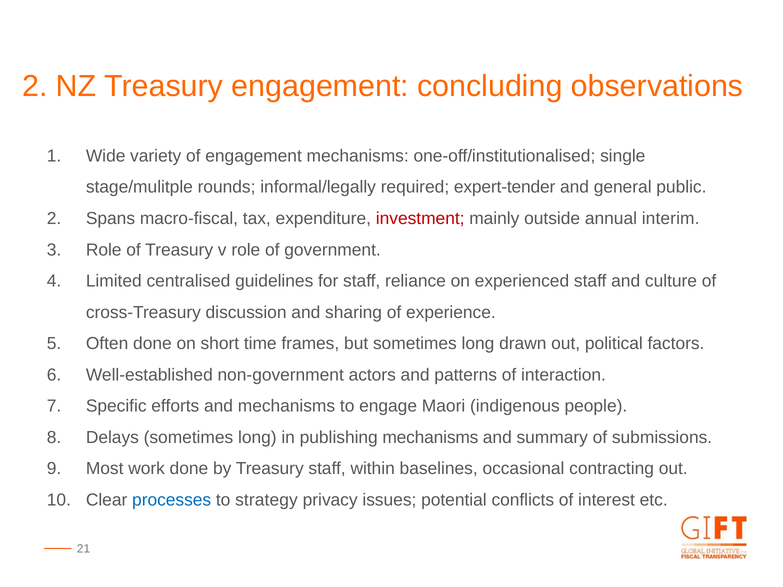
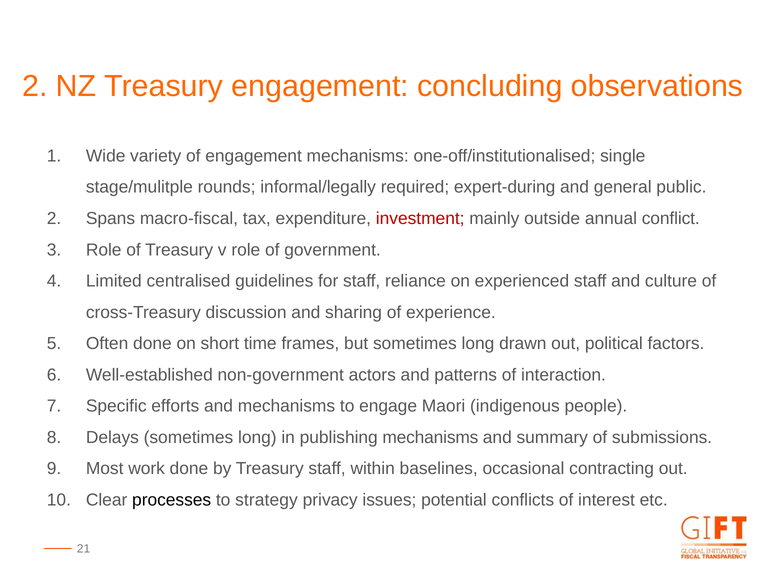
expert-tender: expert-tender -> expert-during
interim: interim -> conflict
processes colour: blue -> black
